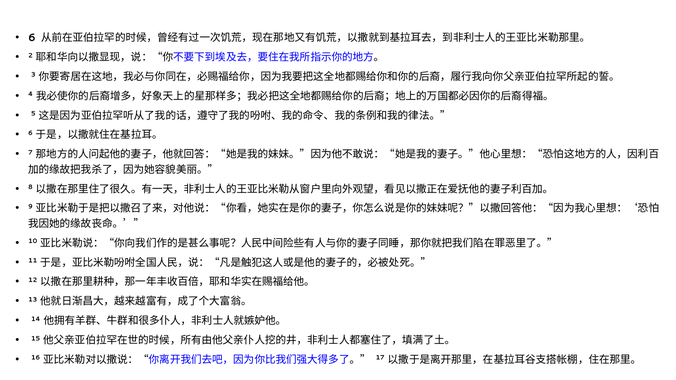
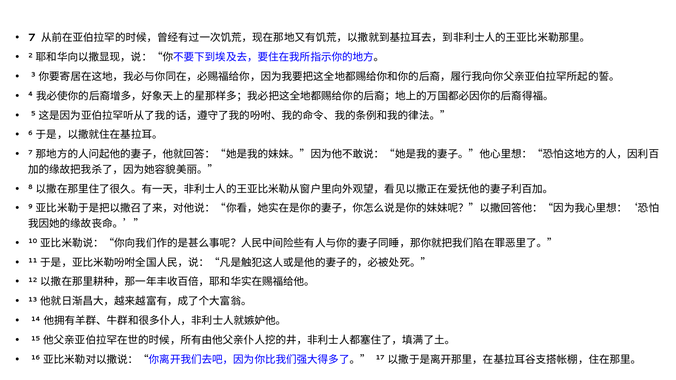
6 at (32, 38): 6 -> 7
